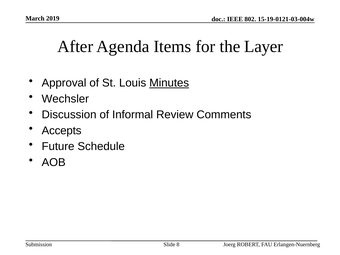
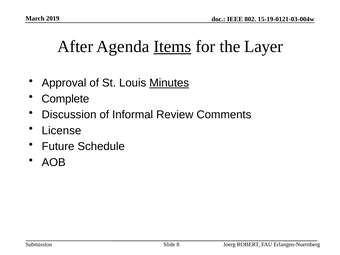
Items underline: none -> present
Wechsler: Wechsler -> Complete
Accepts: Accepts -> License
